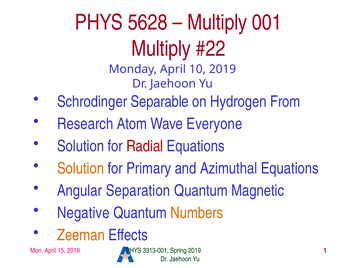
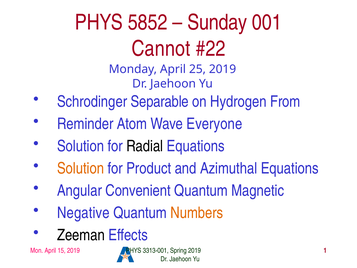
5628: 5628 -> 5852
Multiply at (217, 22): Multiply -> Sunday
Multiply at (161, 49): Multiply -> Cannot
10: 10 -> 25
Research: Research -> Reminder
Radial colour: red -> black
Primary: Primary -> Product
Separation: Separation -> Convenient
Zeeman colour: orange -> black
